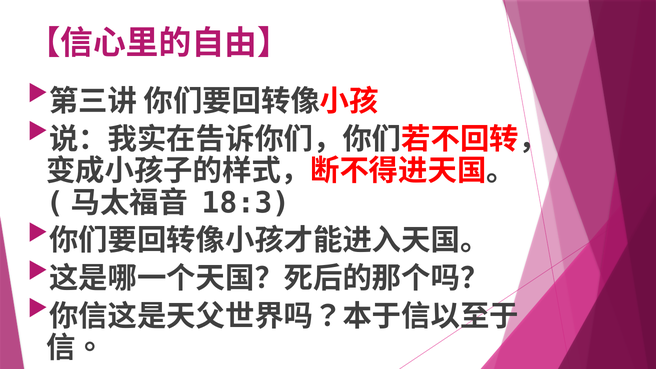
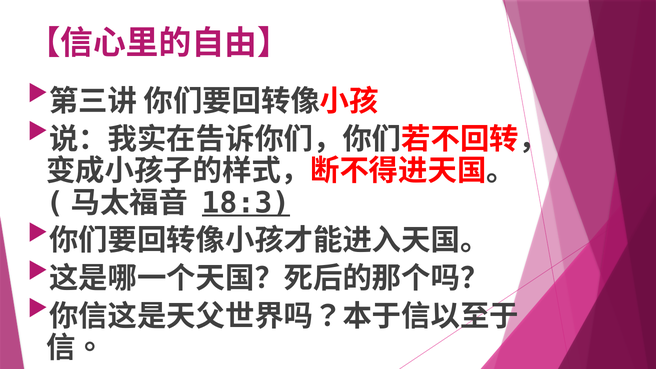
18:3 underline: none -> present
